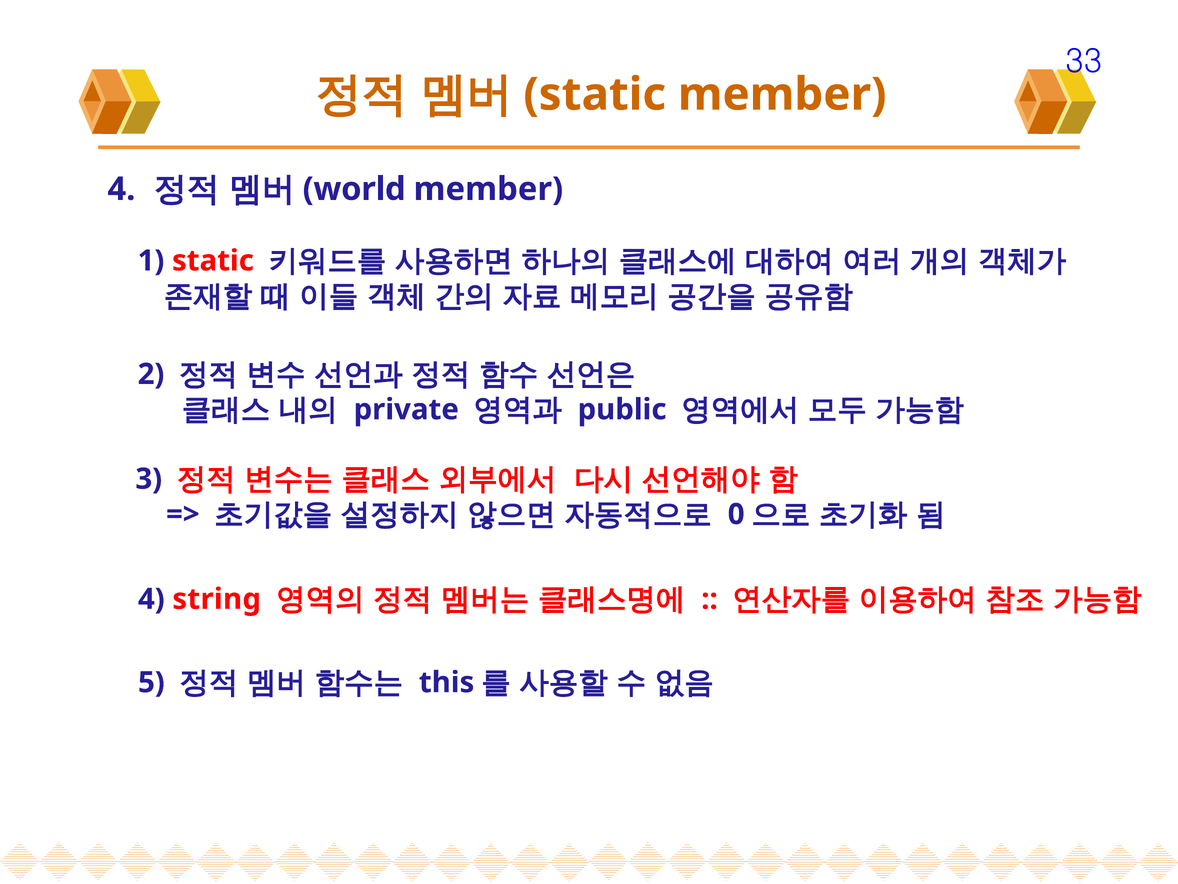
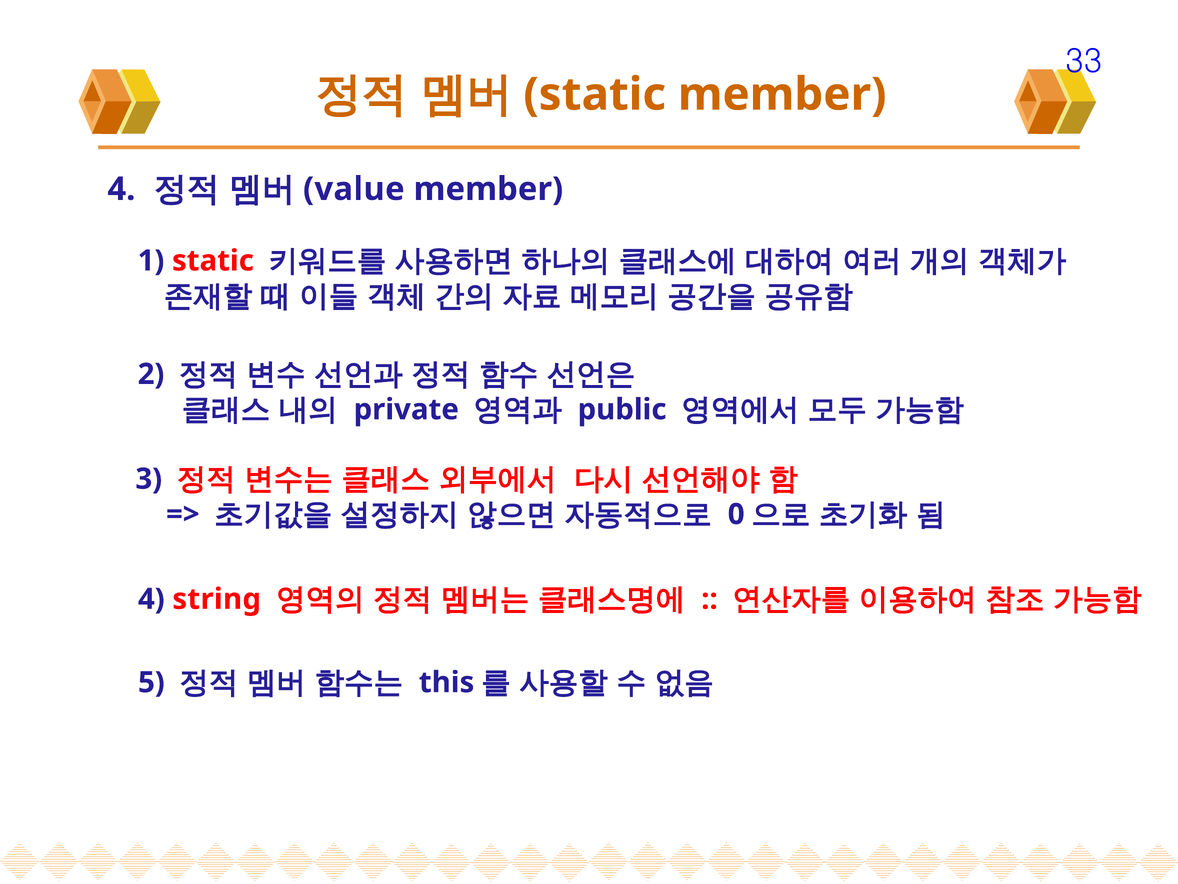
world: world -> value
